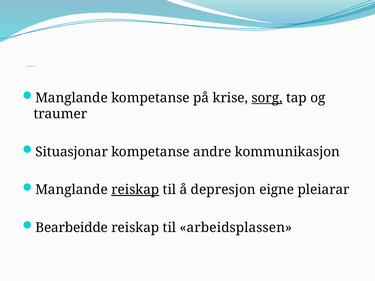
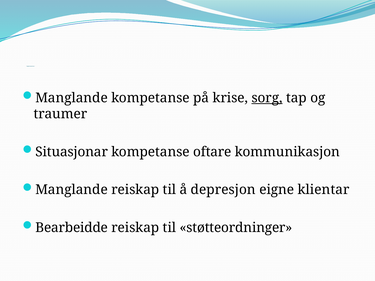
andre: andre -> oftare
reiskap at (135, 190) underline: present -> none
pleiarar: pleiarar -> klientar
arbeidsplassen: arbeidsplassen -> støtteordninger
